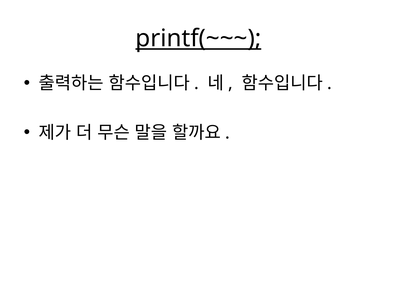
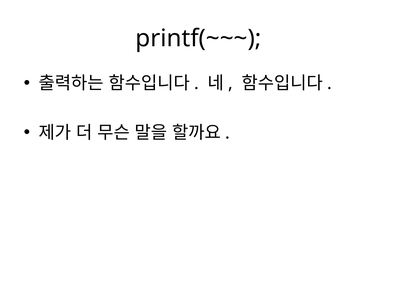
printf(~~~ underline: present -> none
